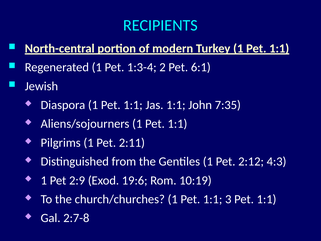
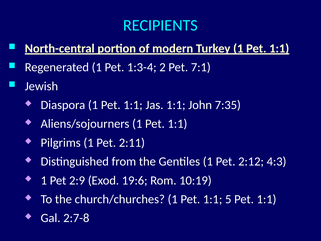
6:1: 6:1 -> 7:1
3: 3 -> 5
